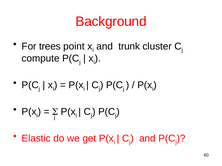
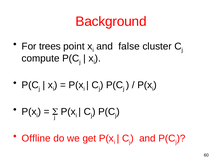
trunk: trunk -> false
Elastic: Elastic -> Offline
